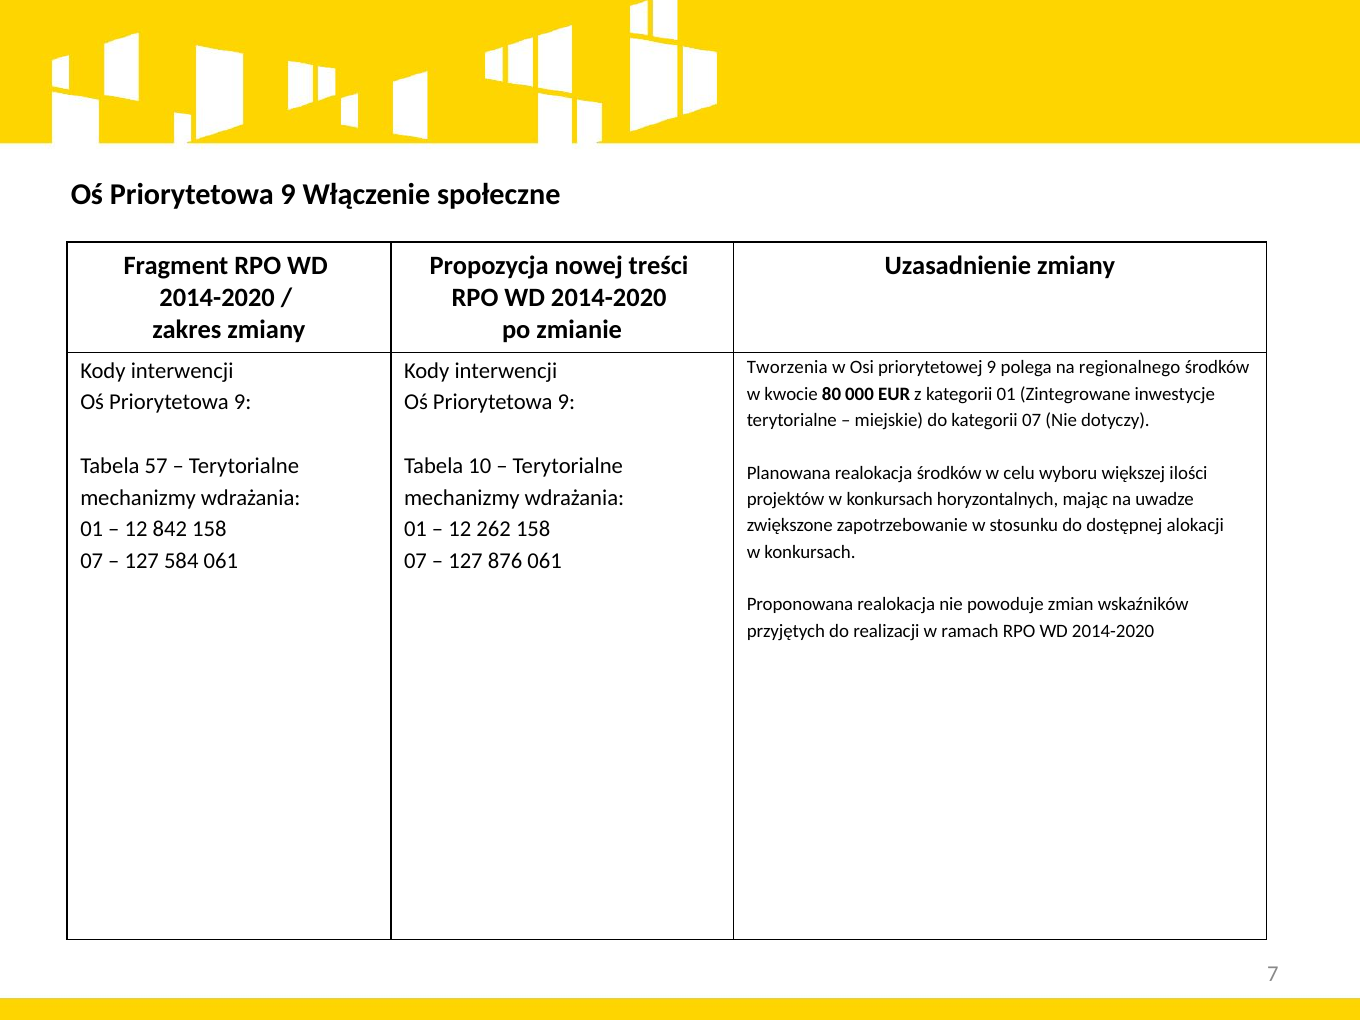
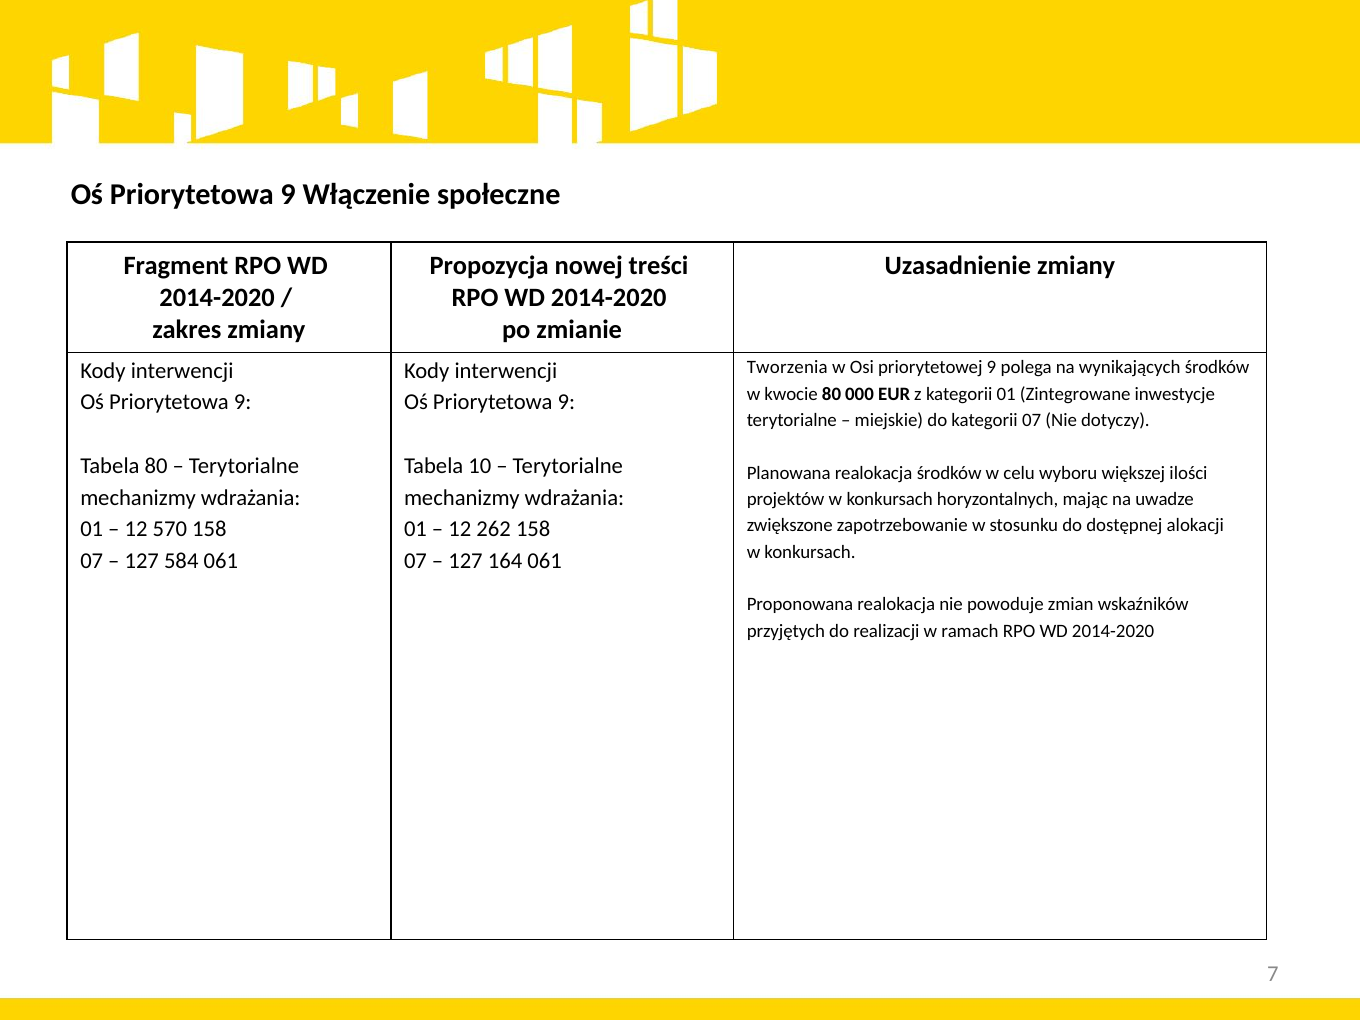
regionalnego: regionalnego -> wynikających
Tabela 57: 57 -> 80
842: 842 -> 570
876: 876 -> 164
